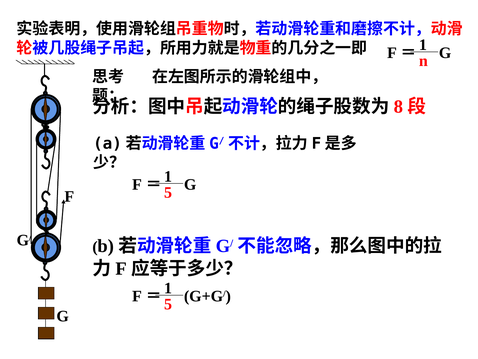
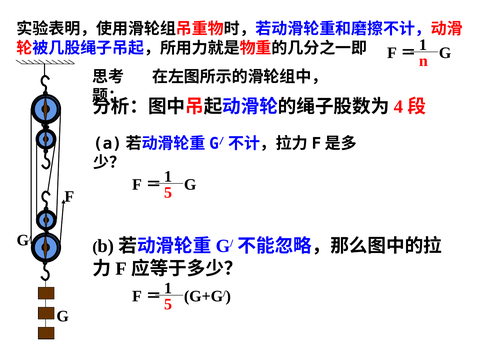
8: 8 -> 4
